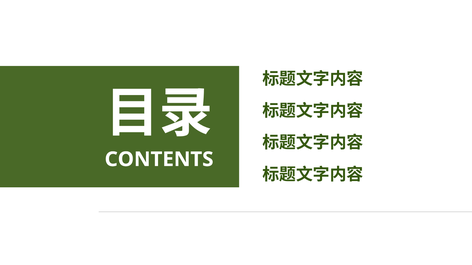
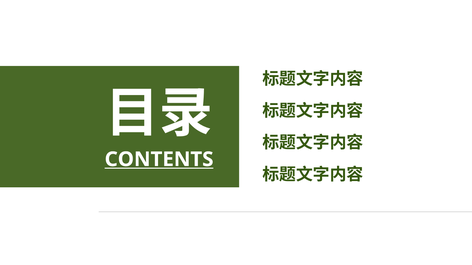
CONTENTS underline: none -> present
